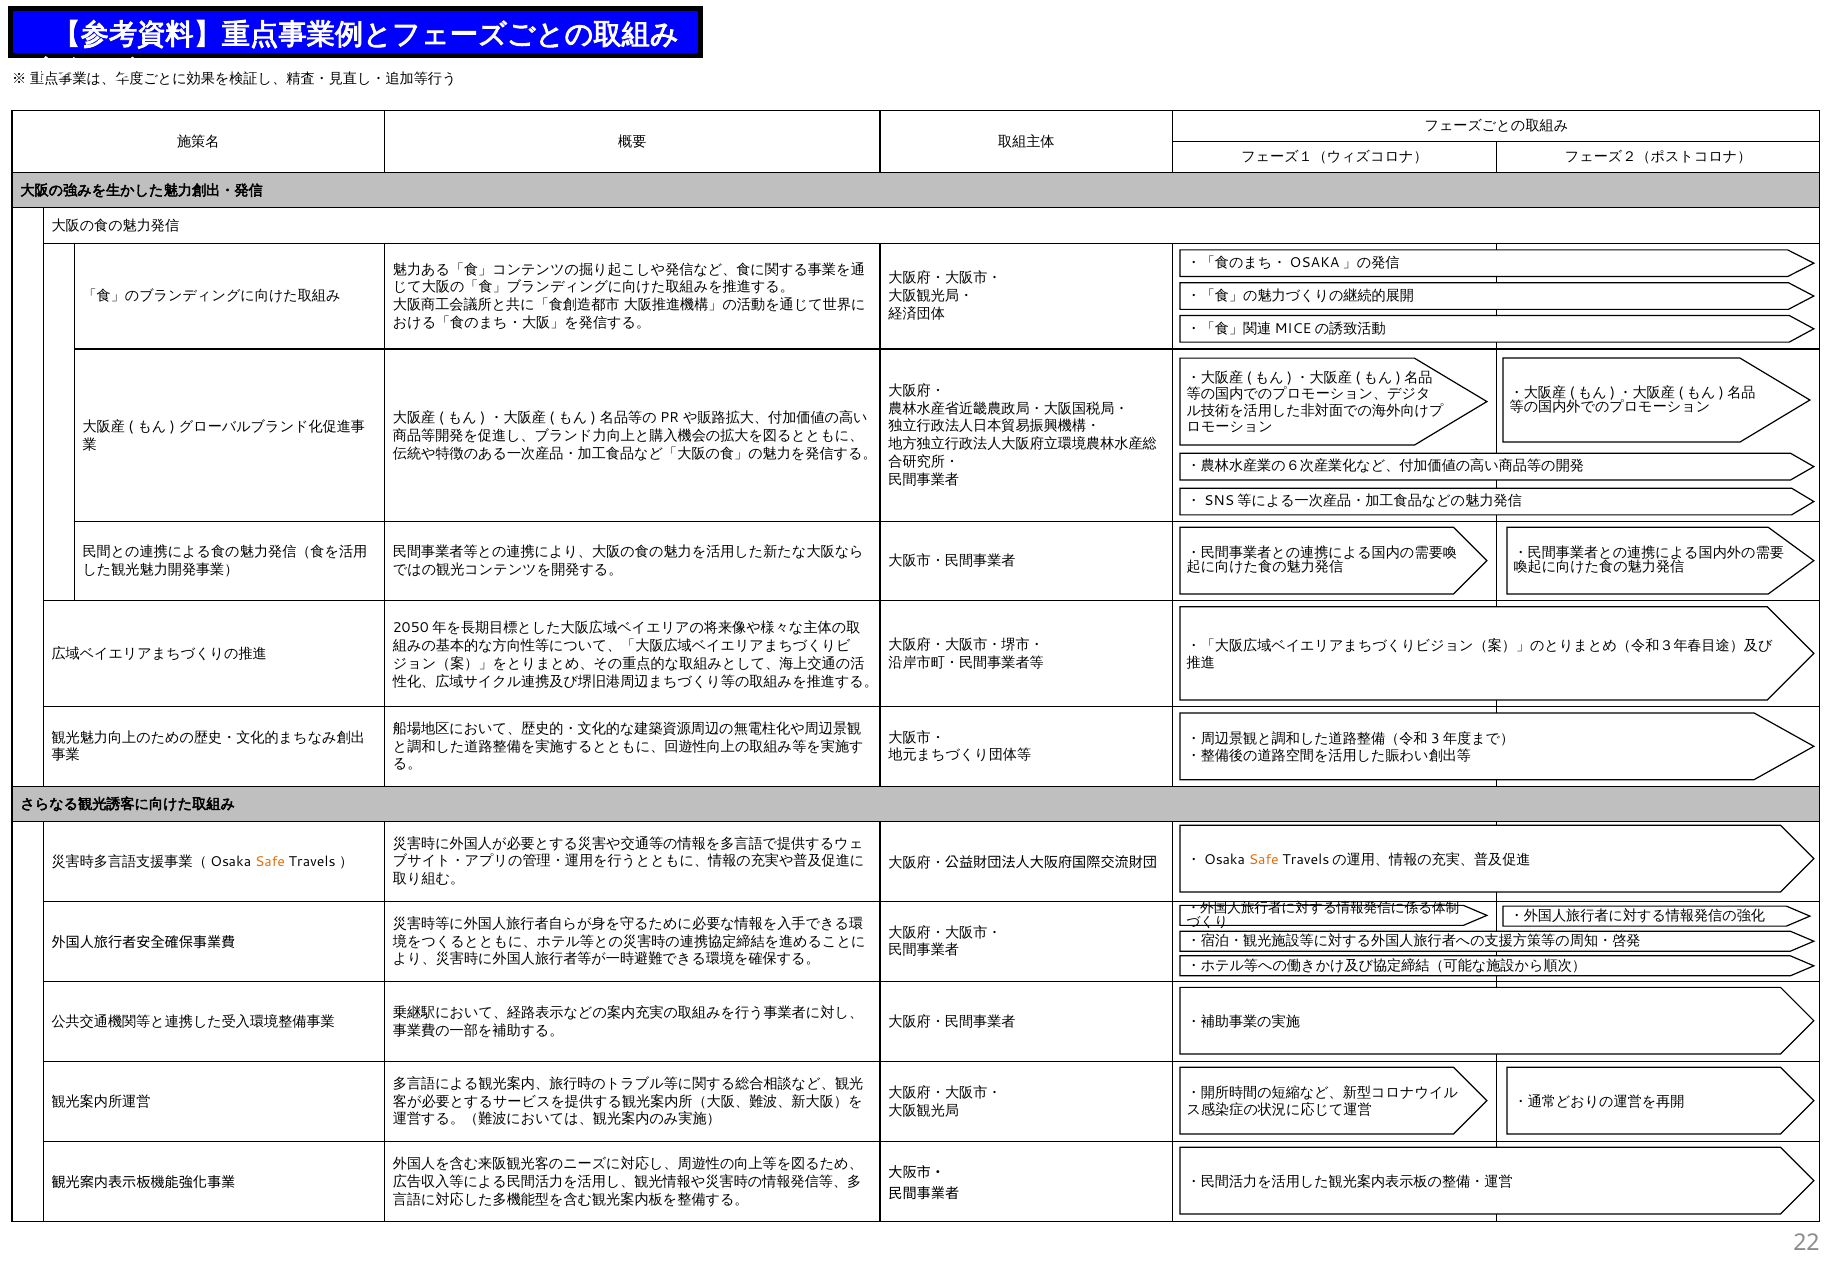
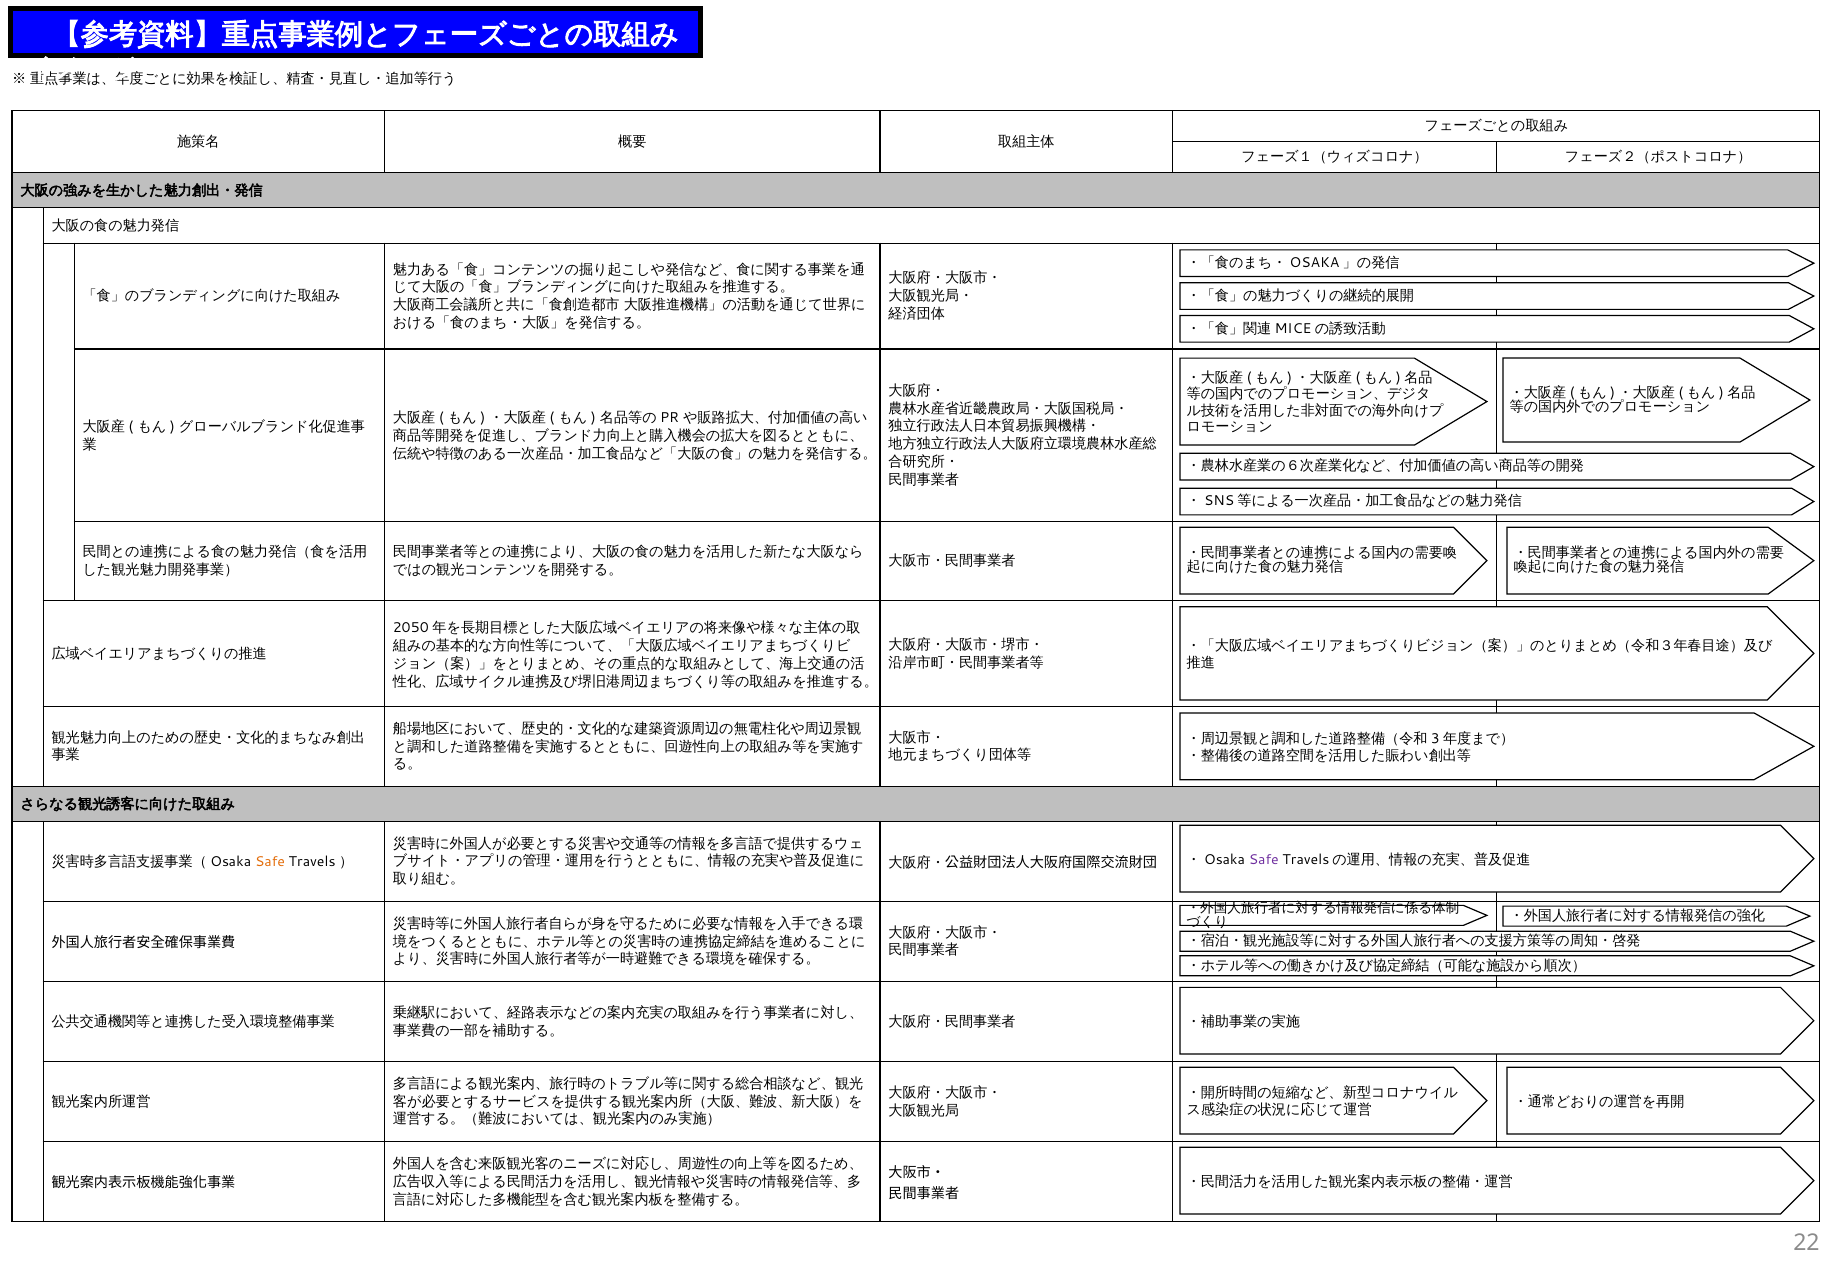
Safe at (1264, 860) colour: orange -> purple
